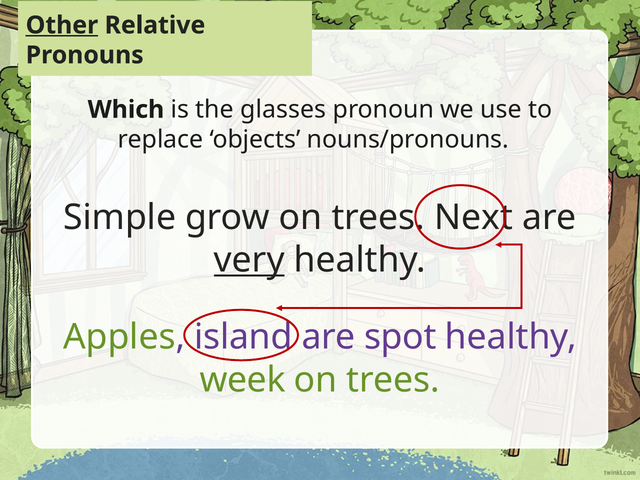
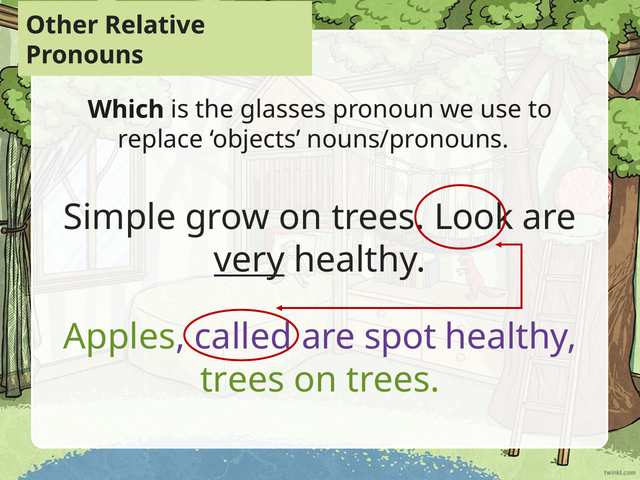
Other underline: present -> none
Next: Next -> Look
island: island -> called
week at (243, 380): week -> trees
